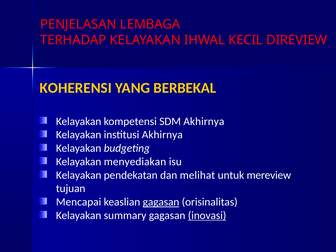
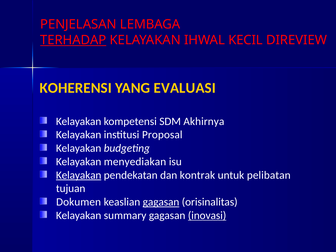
TERHADAP underline: none -> present
BERBEKAL: BERBEKAL -> EVALUASI
institusi Akhirnya: Akhirnya -> Proposal
Kelayakan at (79, 175) underline: none -> present
melihat: melihat -> kontrak
mereview: mereview -> pelibatan
Mencapai: Mencapai -> Dokumen
